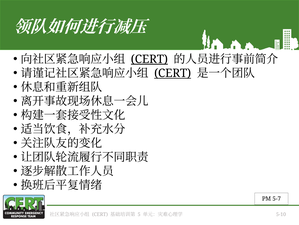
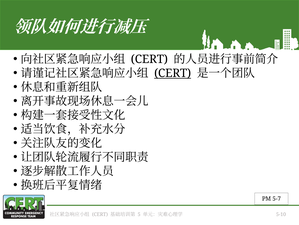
CERT at (149, 59) underline: present -> none
